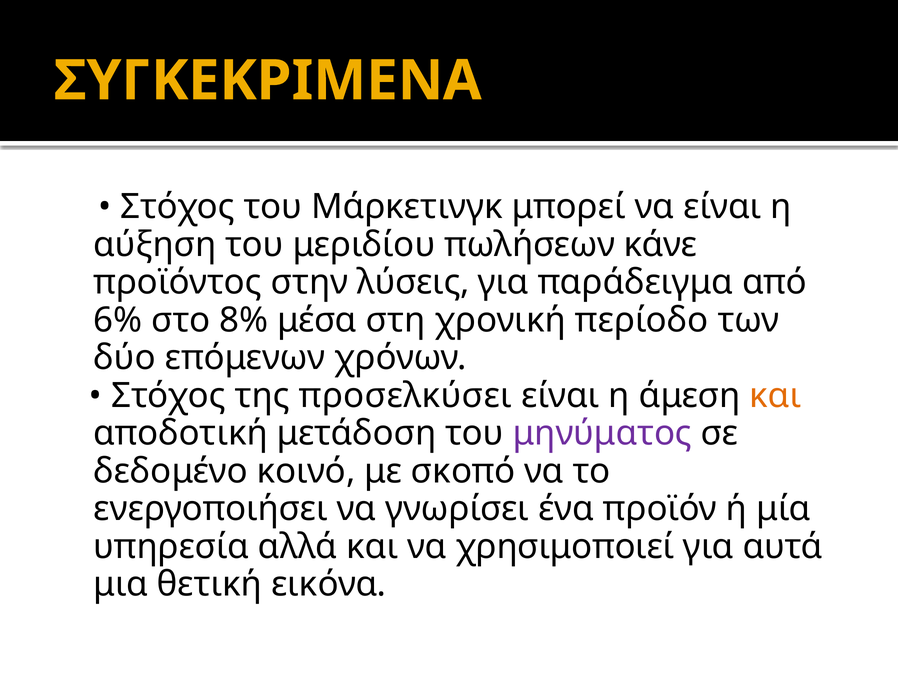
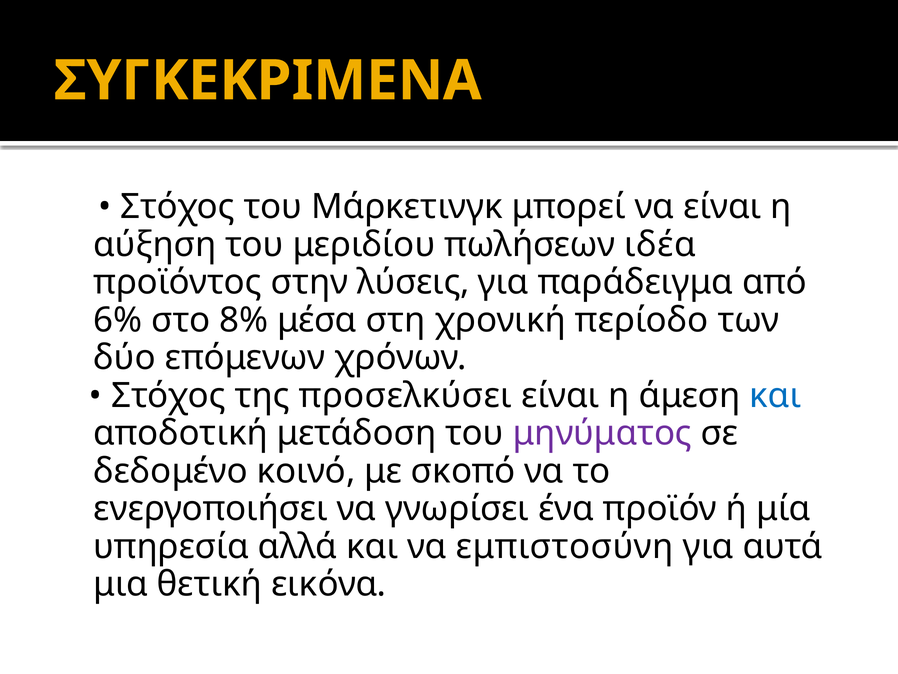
κάνε: κάνε -> ιδέα
και at (775, 395) colour: orange -> blue
χρησιμοποιεί: χρησιμοποιεί -> εμπιστοσύνη
